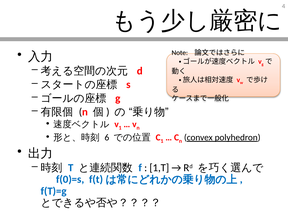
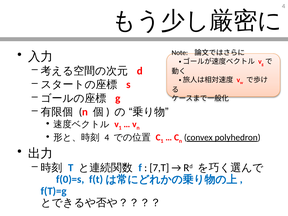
6 at (107, 137): 6 -> 4
1,T: 1,T -> 7,T
